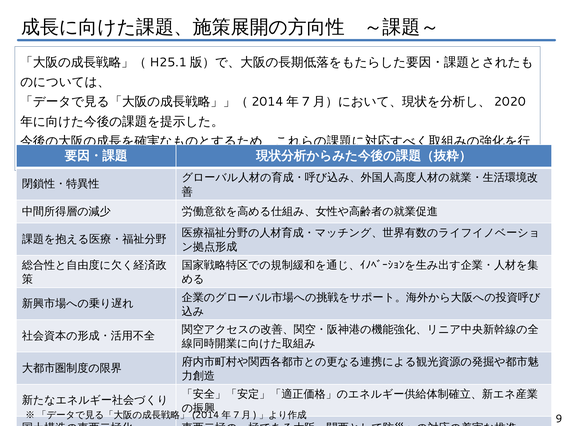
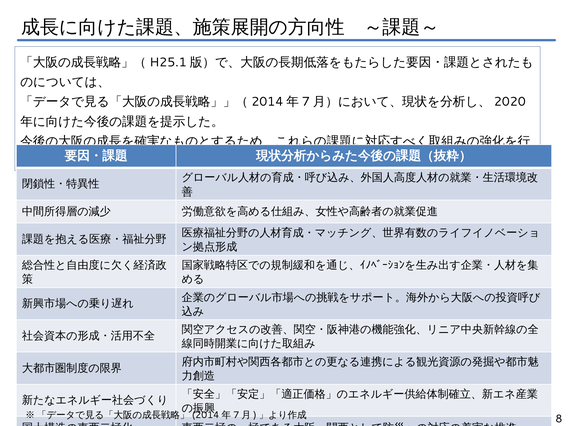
9: 9 -> 8
